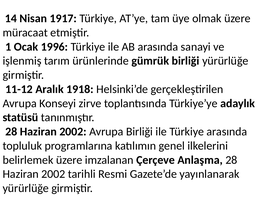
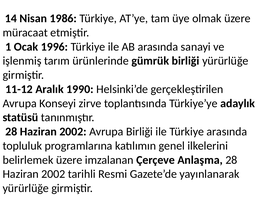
1917: 1917 -> 1986
1918: 1918 -> 1990
